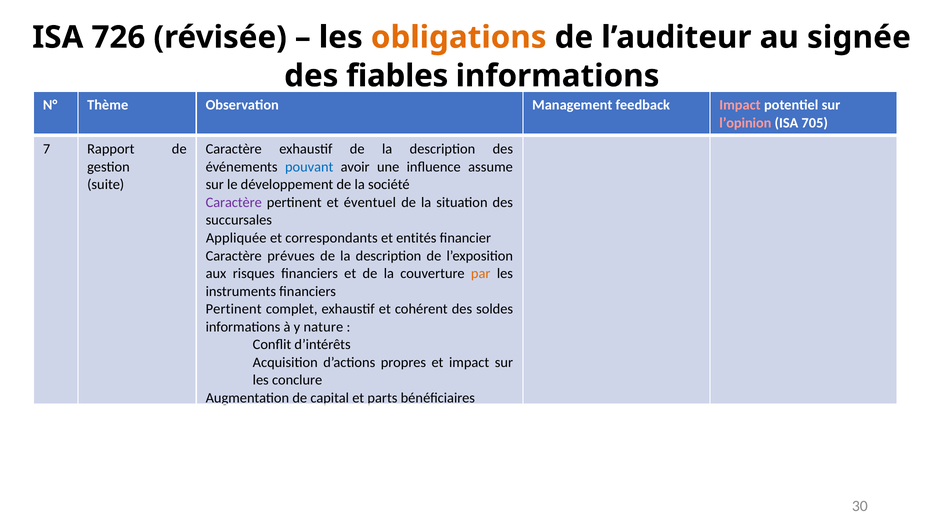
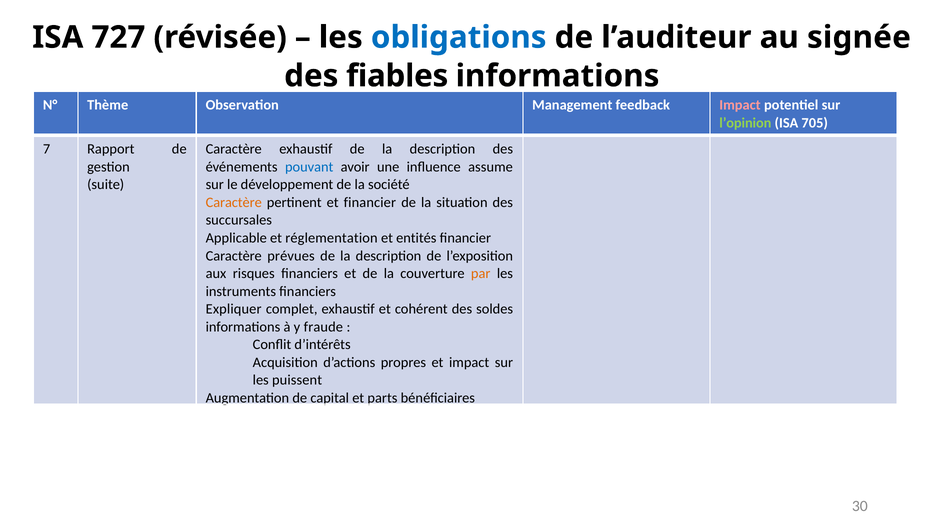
726: 726 -> 727
obligations colour: orange -> blue
l’opinion colour: pink -> light green
Caractère at (234, 202) colour: purple -> orange
et éventuel: éventuel -> financier
Appliquée: Appliquée -> Applicable
correspondants: correspondants -> réglementation
Pertinent at (234, 309): Pertinent -> Expliquer
nature: nature -> fraude
conclure: conclure -> puissent
